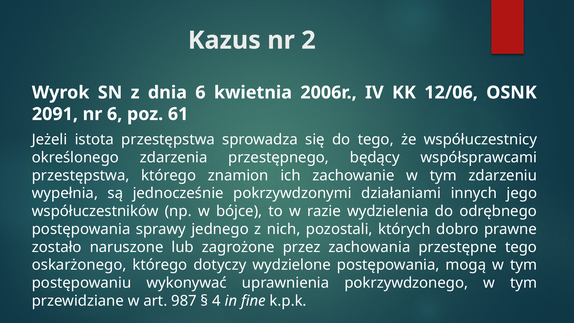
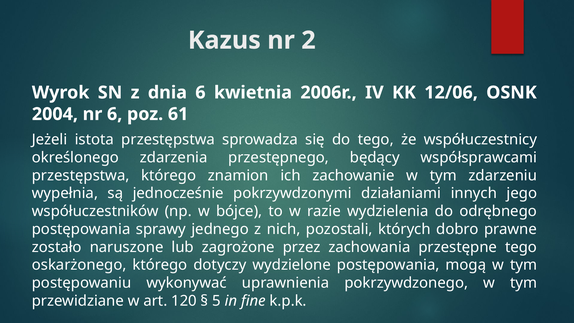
2091: 2091 -> 2004
987: 987 -> 120
4: 4 -> 5
